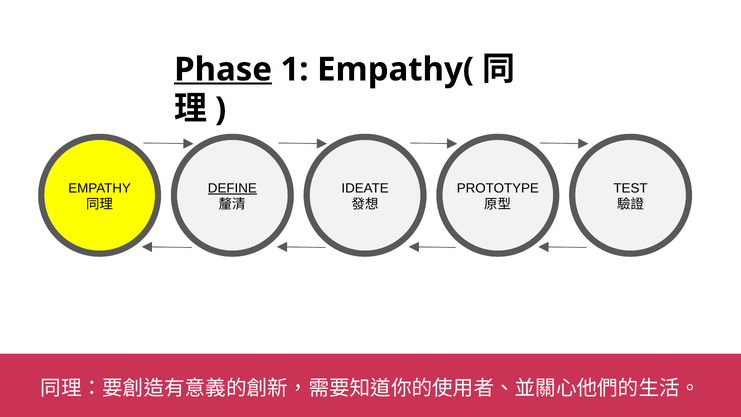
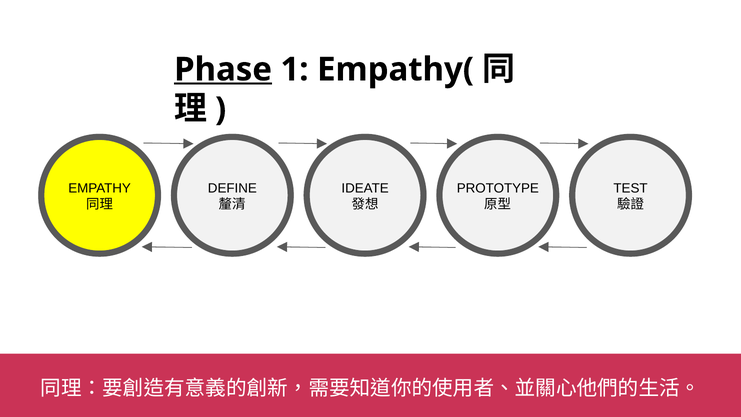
DEFINE underline: present -> none
